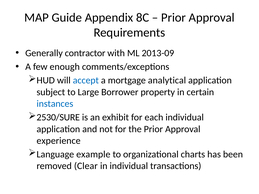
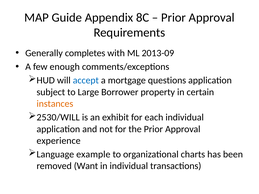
contractor: contractor -> completes
analytical: analytical -> questions
instances colour: blue -> orange
2530/SURE: 2530/SURE -> 2530/WILL
Clear: Clear -> Want
